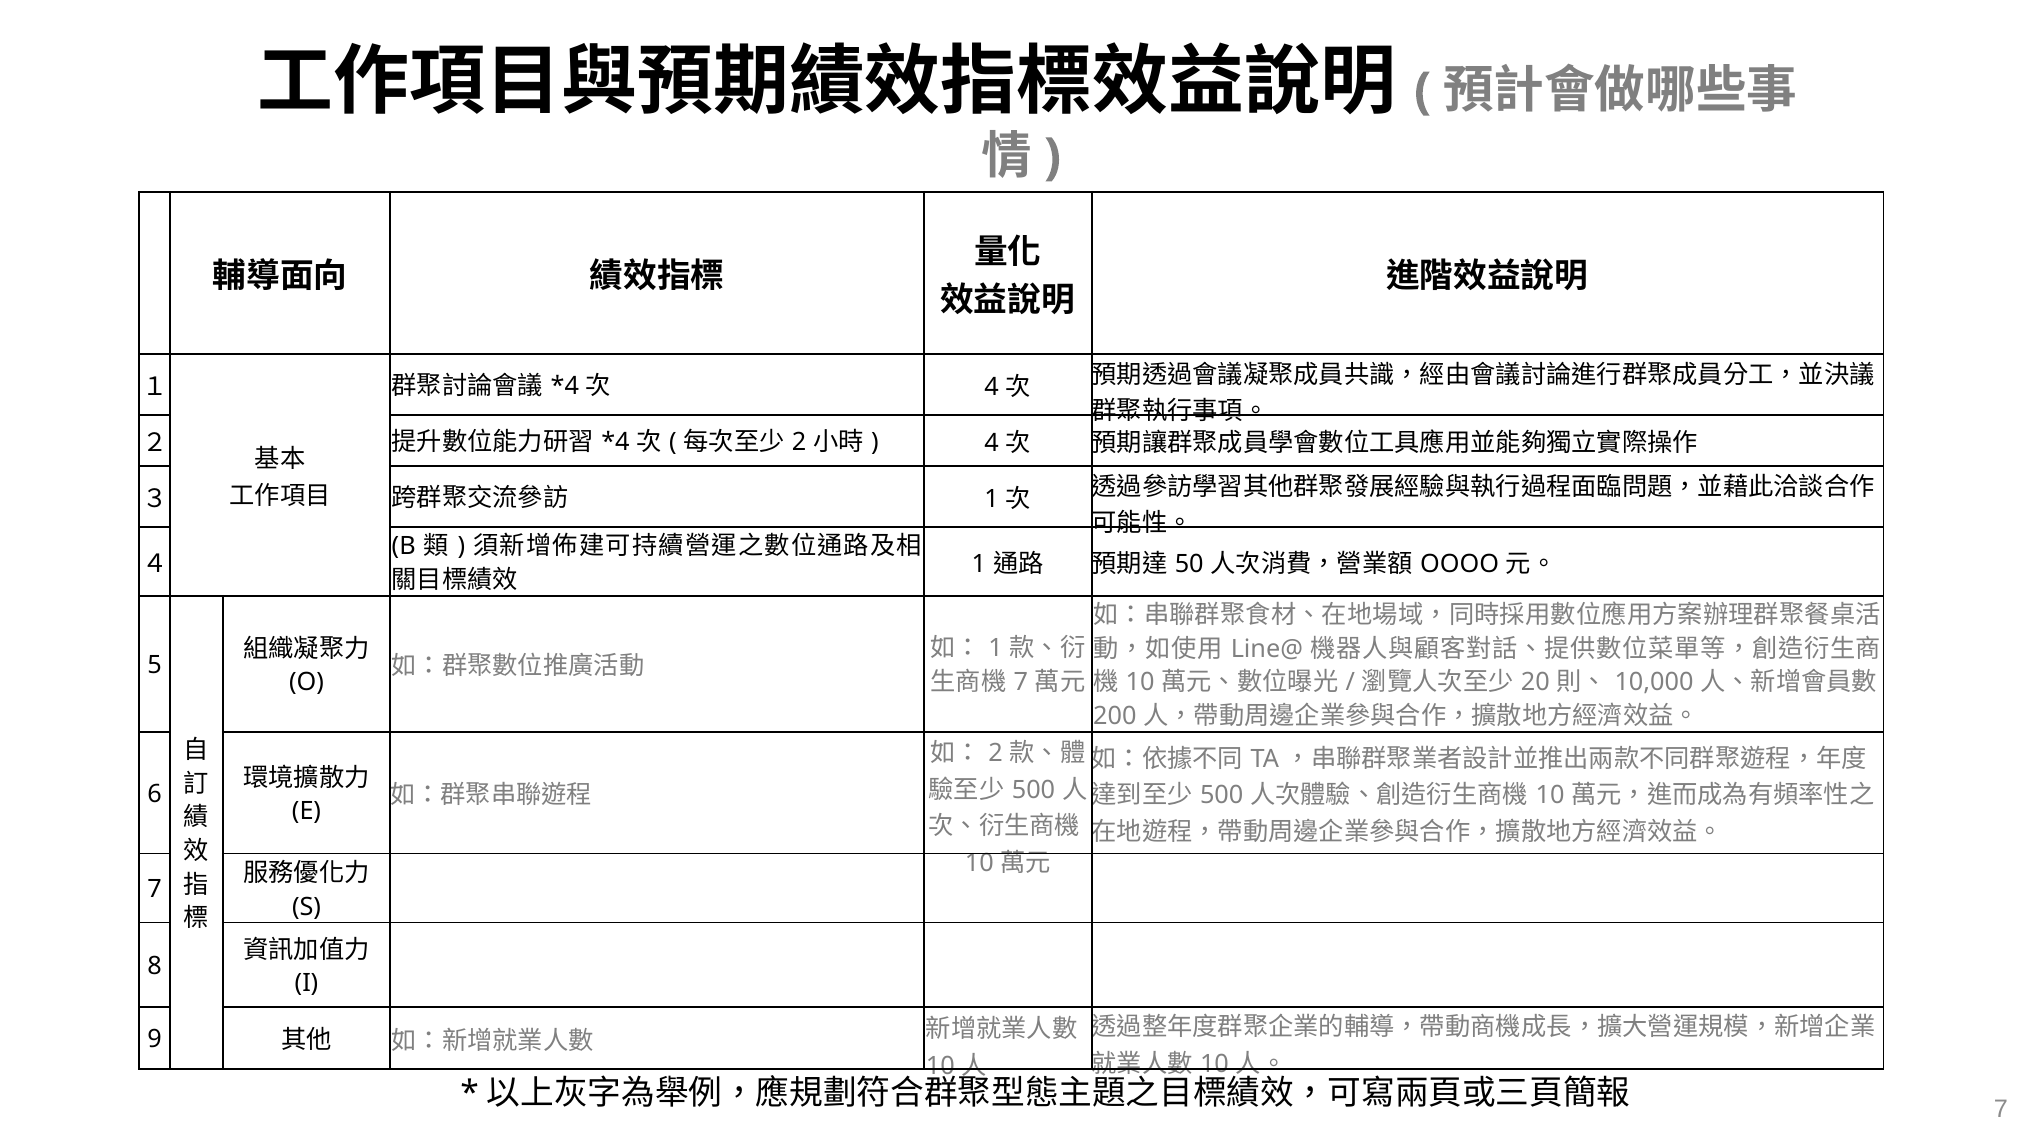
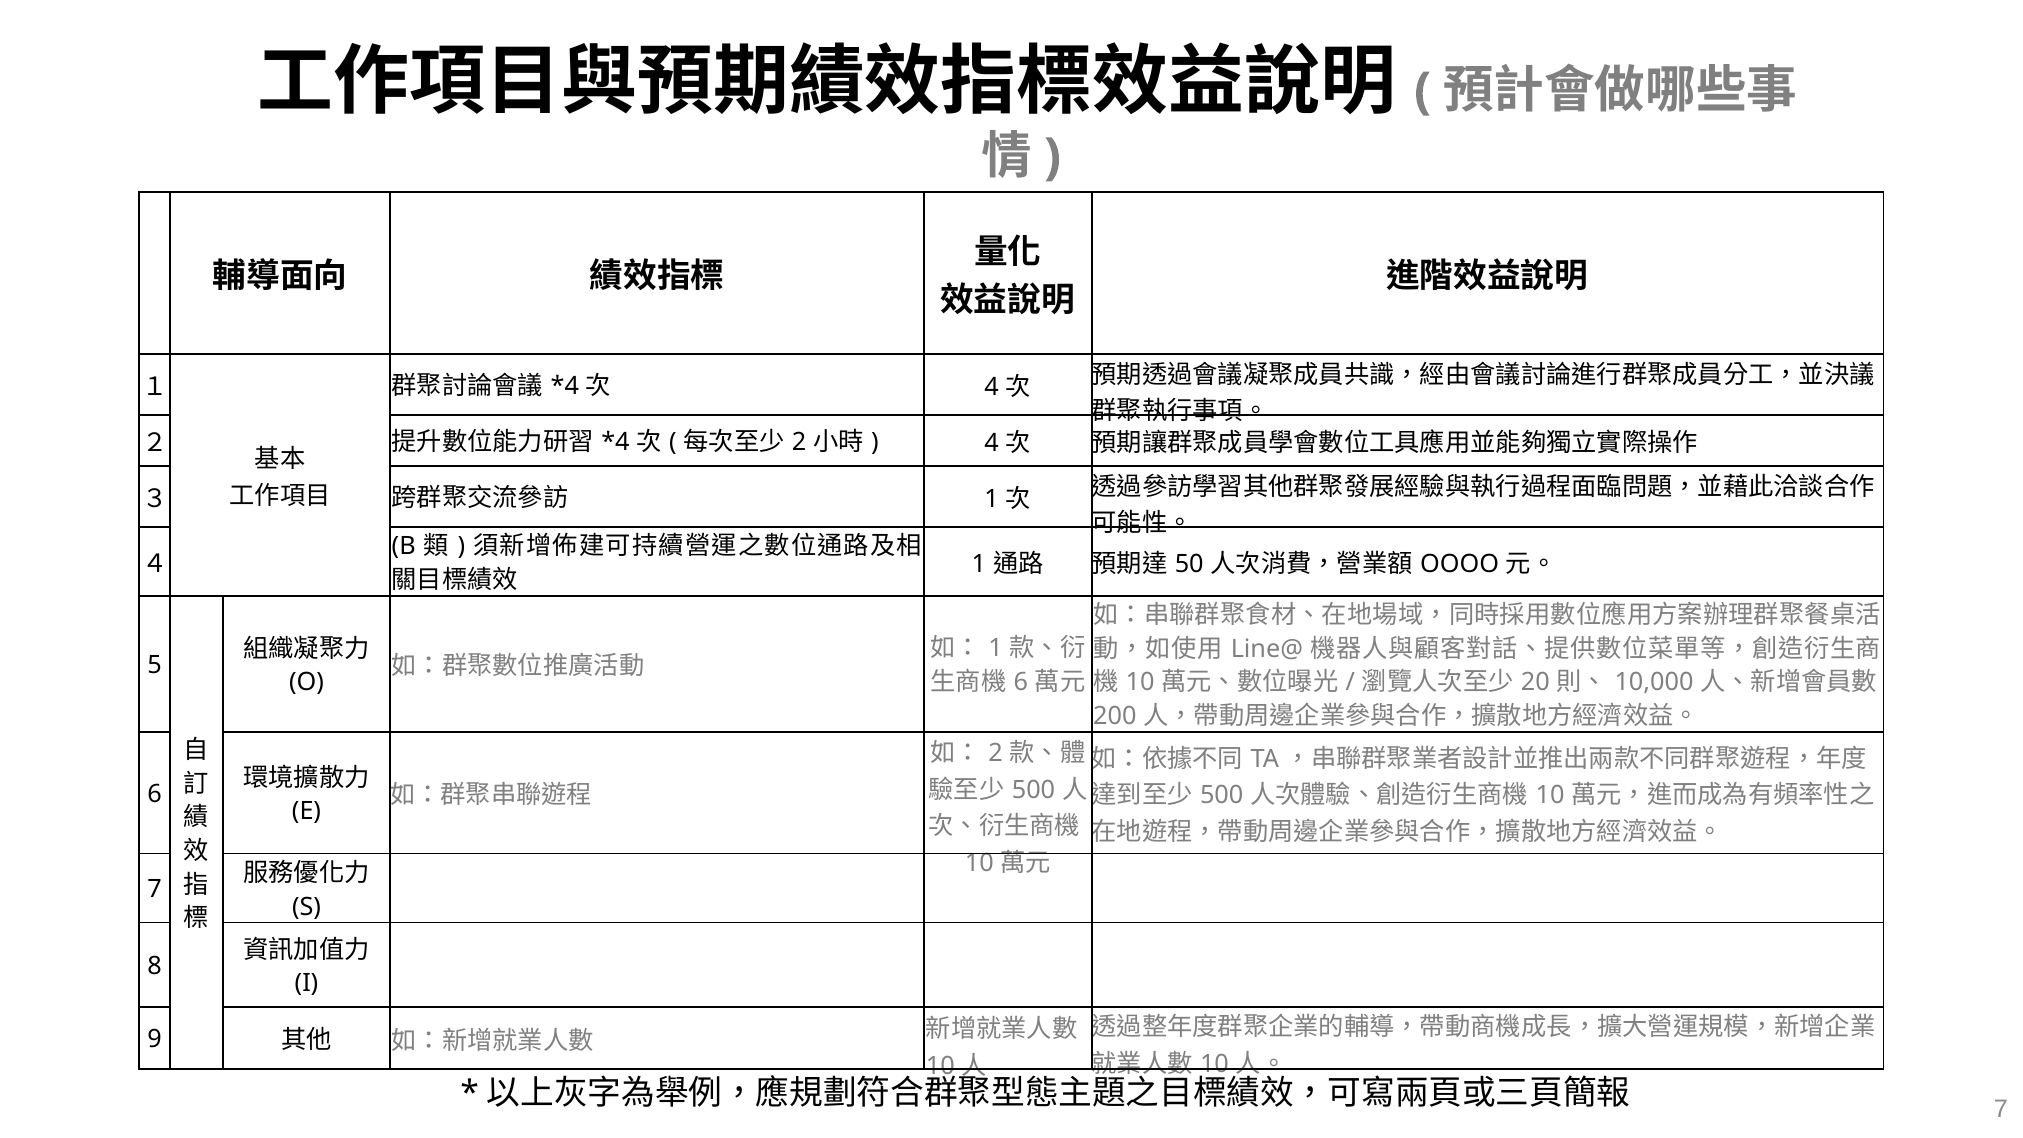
7 at (1021, 682): 7 -> 6
